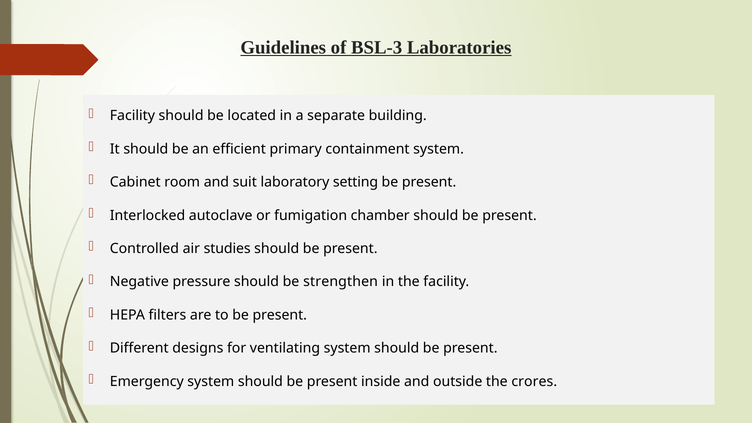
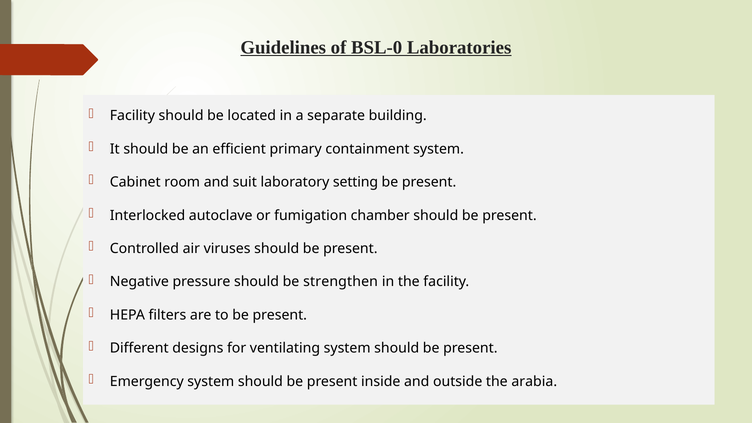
BSL-3: BSL-3 -> BSL-0
studies: studies -> viruses
crores: crores -> arabia
